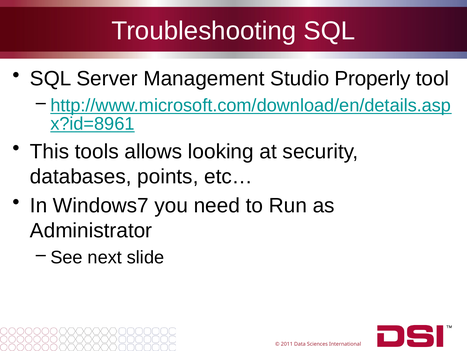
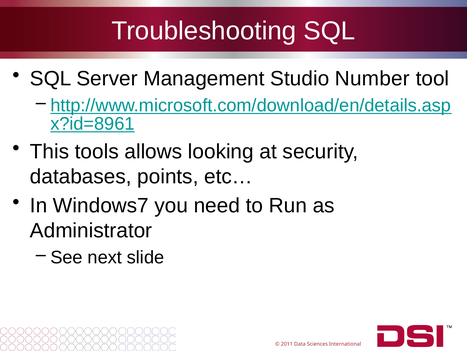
Properly: Properly -> Number
